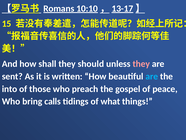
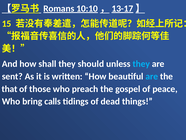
they at (141, 64) colour: pink -> light blue
into: into -> that
what: what -> dead
